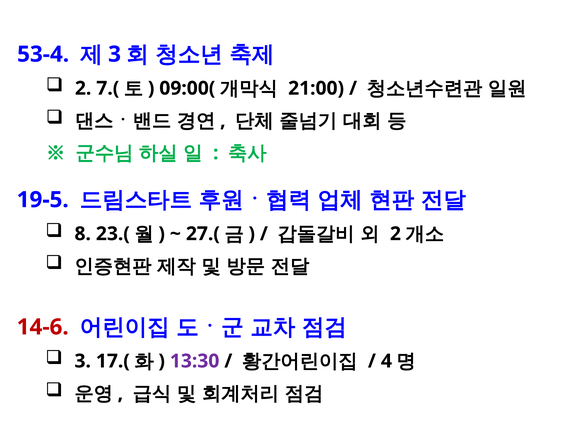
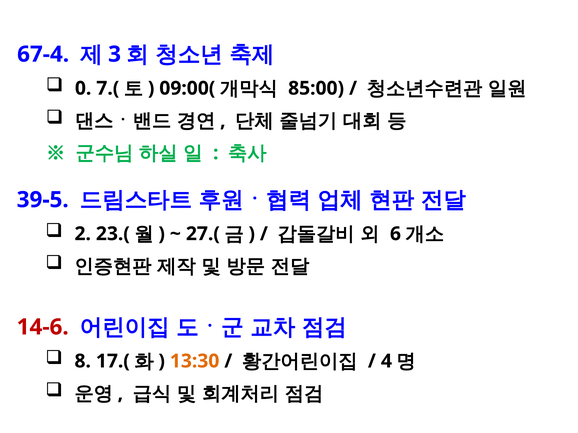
53-4: 53-4 -> 67-4
2 at (83, 88): 2 -> 0
21:00: 21:00 -> 85:00
19-5: 19-5 -> 39-5
8: 8 -> 2
2 at (395, 234): 2 -> 6
3 at (83, 361): 3 -> 8
13:30 colour: purple -> orange
